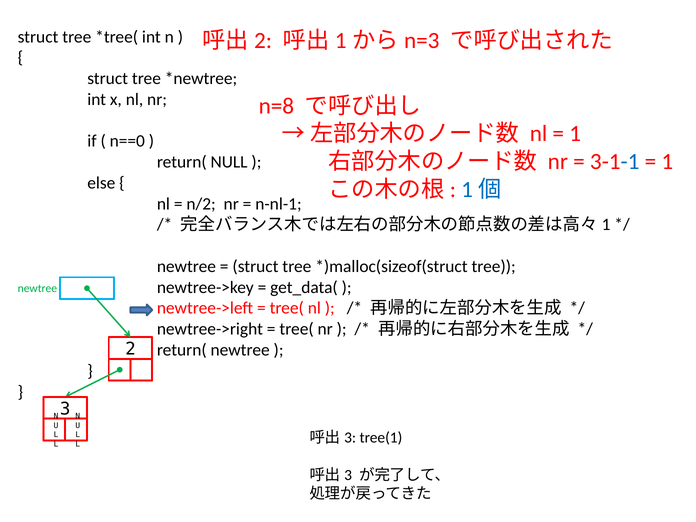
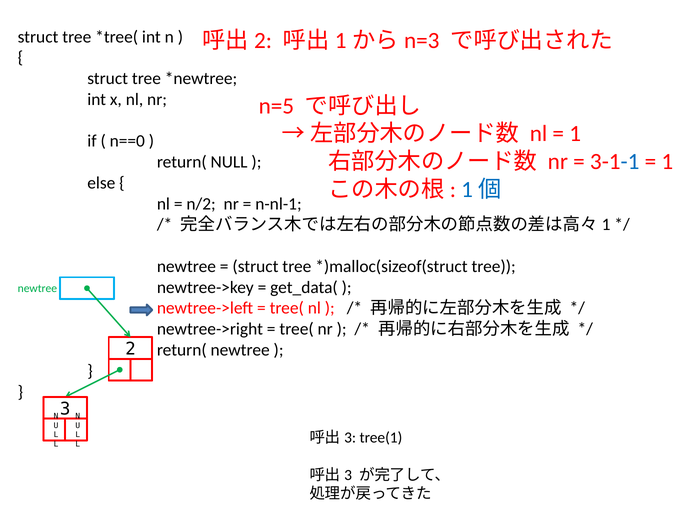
n=8: n=8 -> n=5
